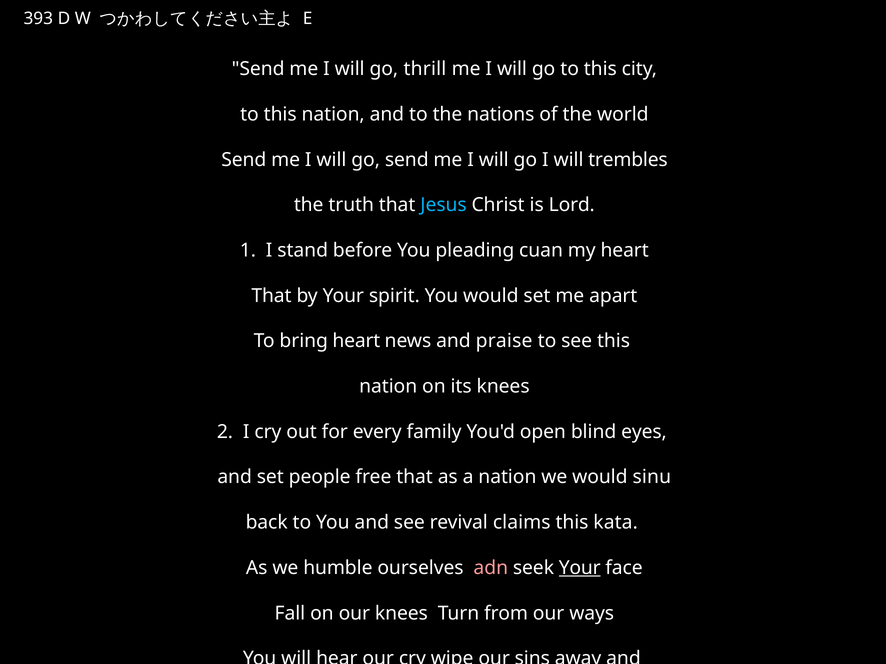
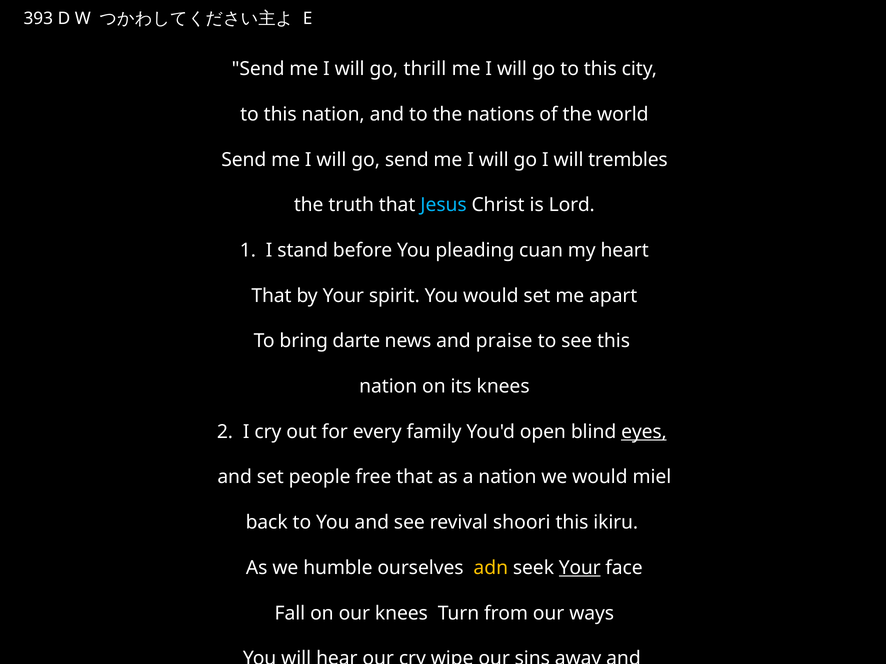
bring heart: heart -> darte
eyes underline: none -> present
sinu: sinu -> miel
claims: claims -> shoori
kata: kata -> ikiru
adn colour: pink -> yellow
